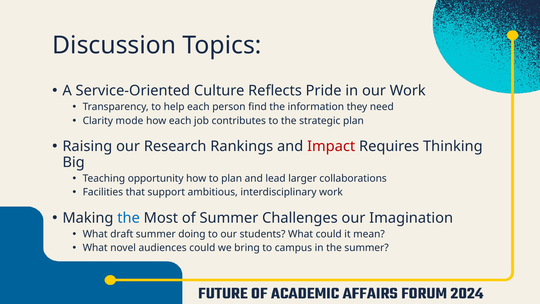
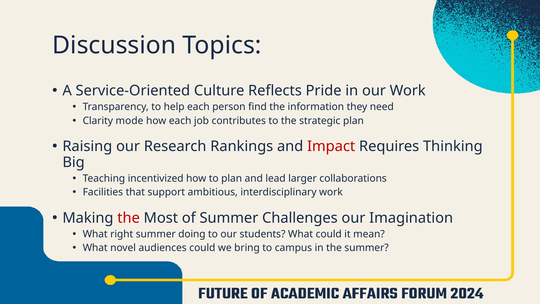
opportunity: opportunity -> incentivized
the at (129, 218) colour: blue -> red
draft: draft -> right
